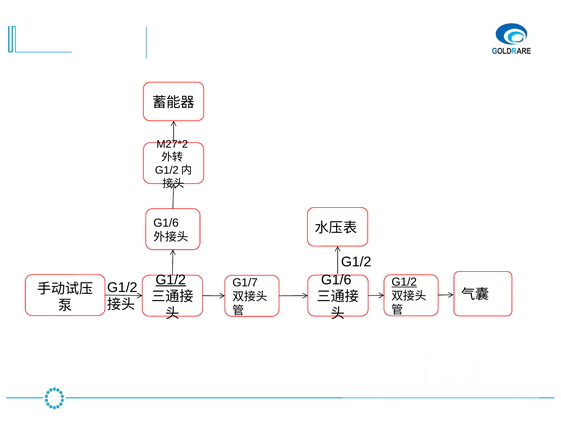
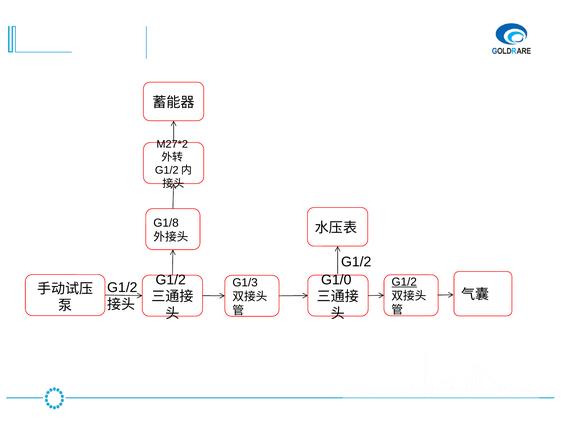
G1/6 at (166, 223): G1/6 -> G1/8
G1/6 at (336, 280): G1/6 -> G1/0
G1/2 at (171, 280) underline: present -> none
G1/7: G1/7 -> G1/3
